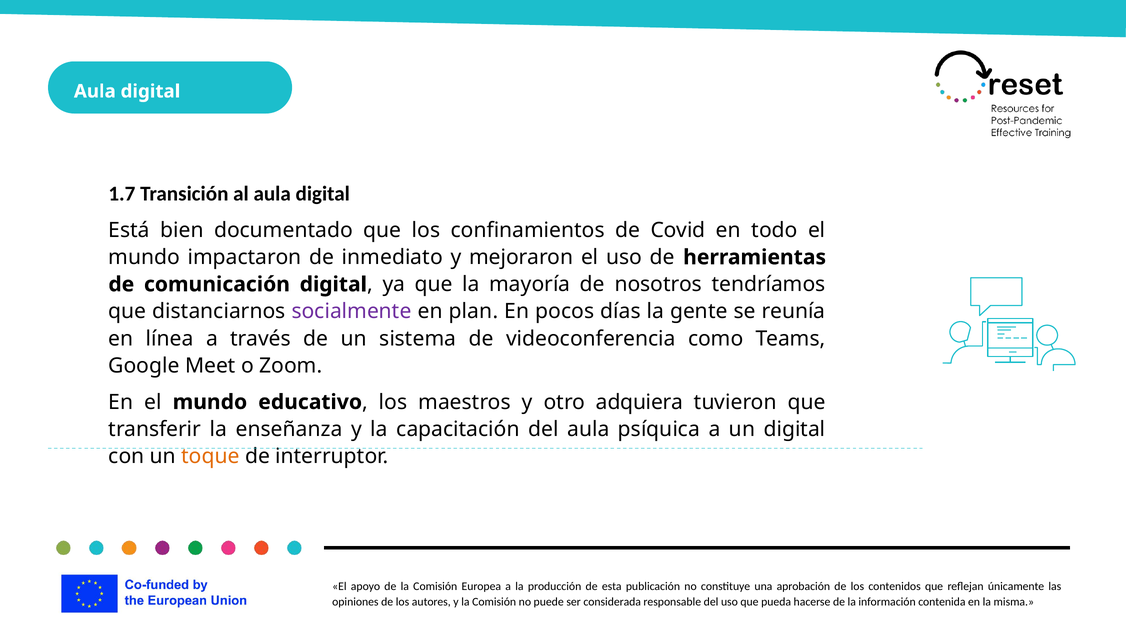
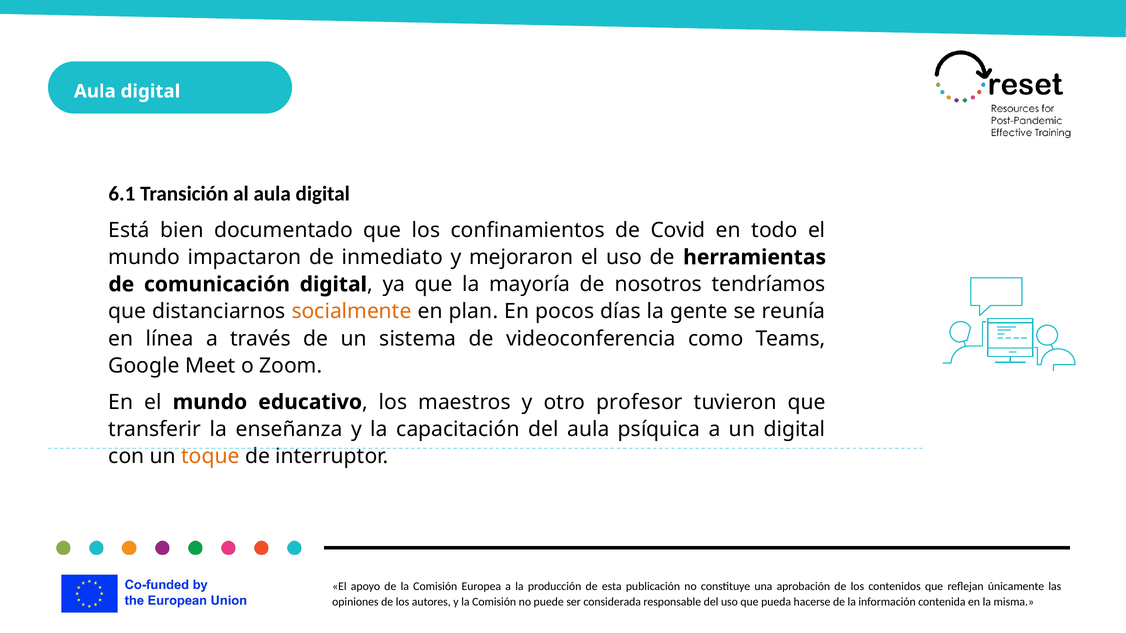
1.7: 1.7 -> 6.1
socialmente colour: purple -> orange
adquiera: adquiera -> profesor
